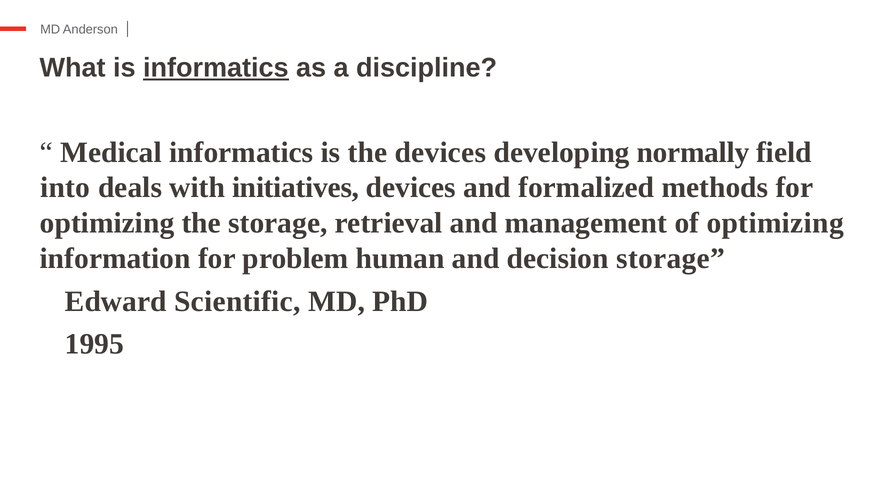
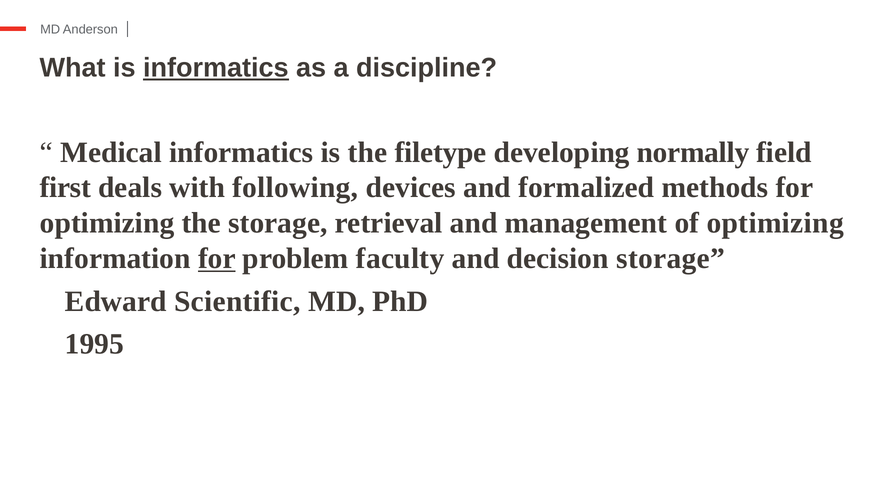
the devices: devices -> filetype
into: into -> first
initiatives: initiatives -> following
for at (217, 259) underline: none -> present
human: human -> faculty
